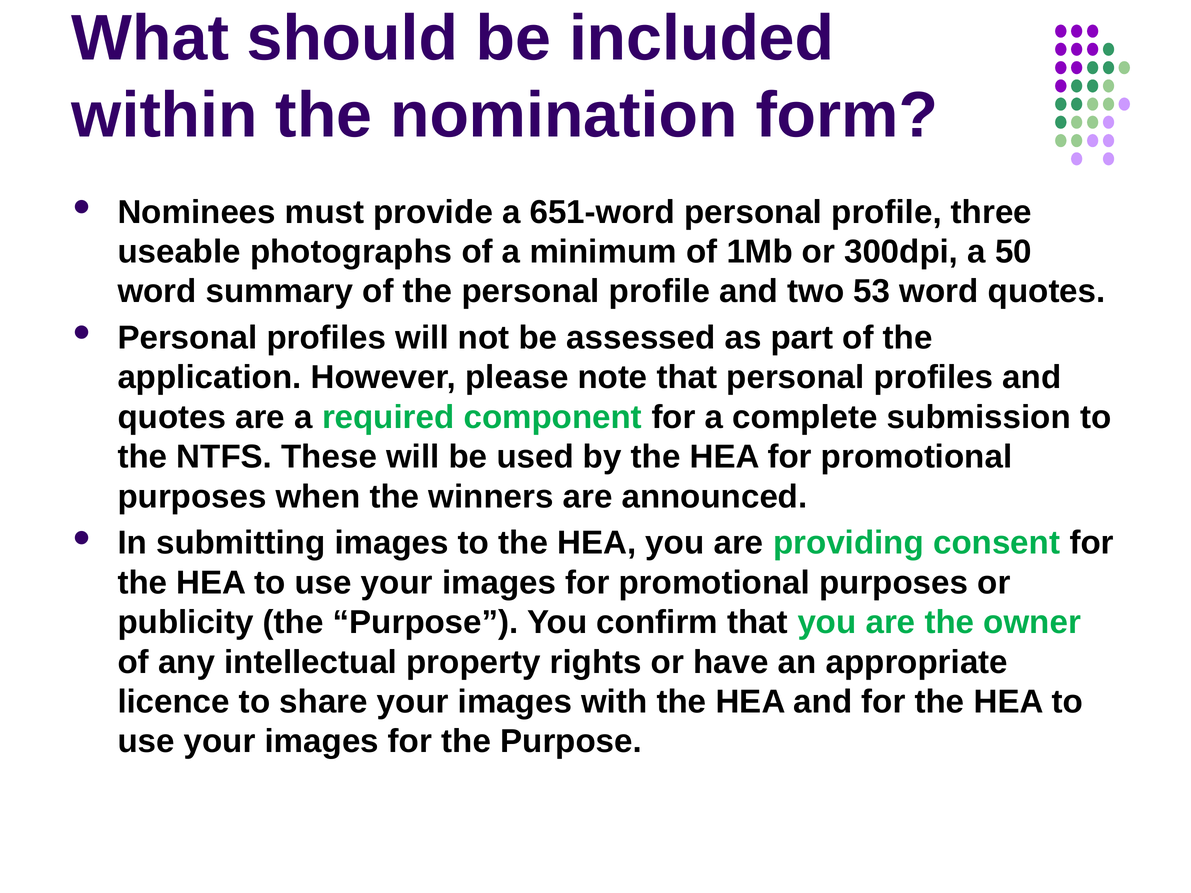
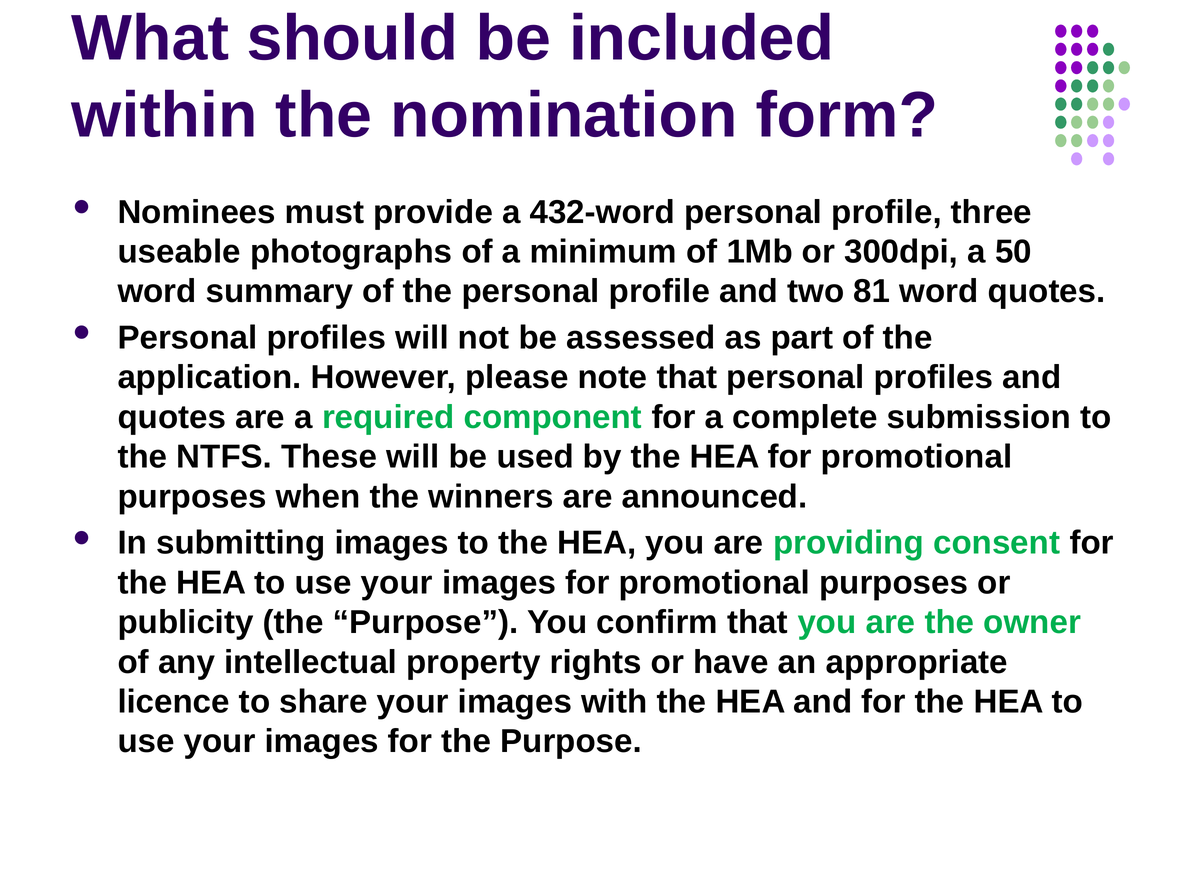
651-word: 651-word -> 432-word
53: 53 -> 81
